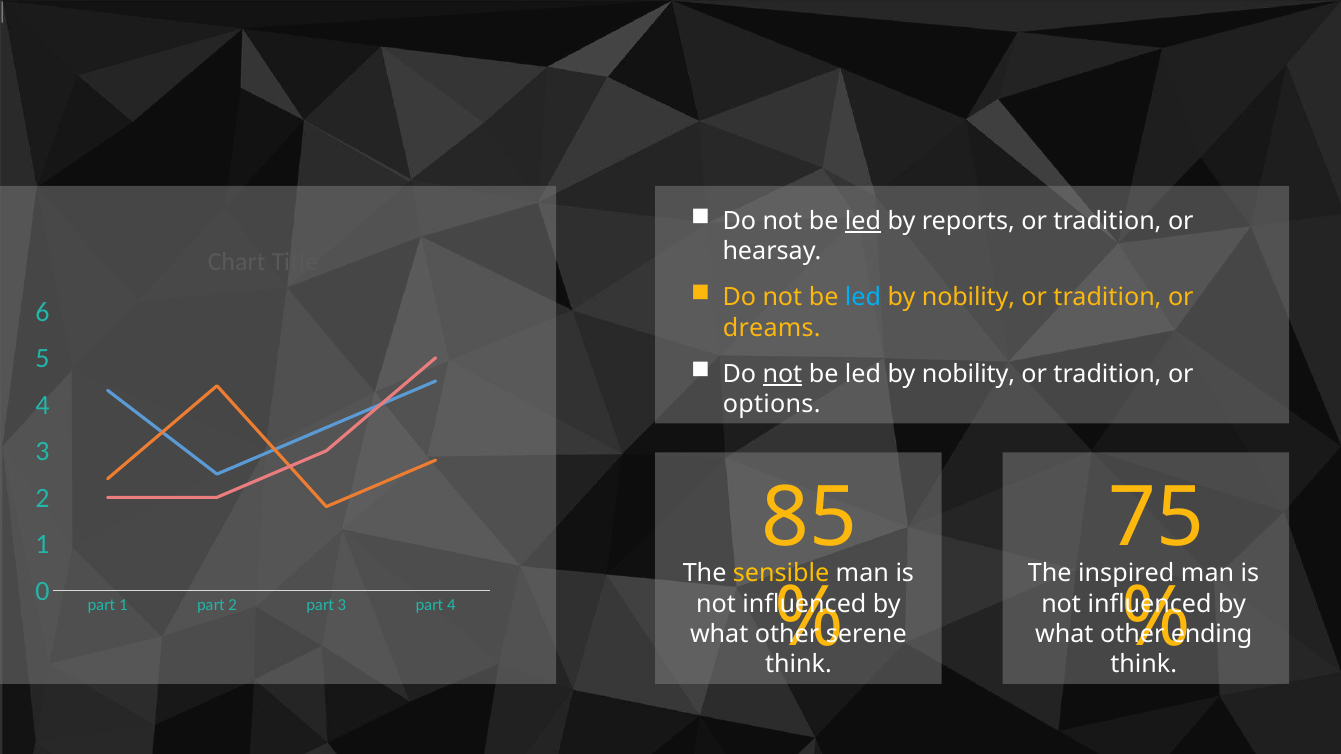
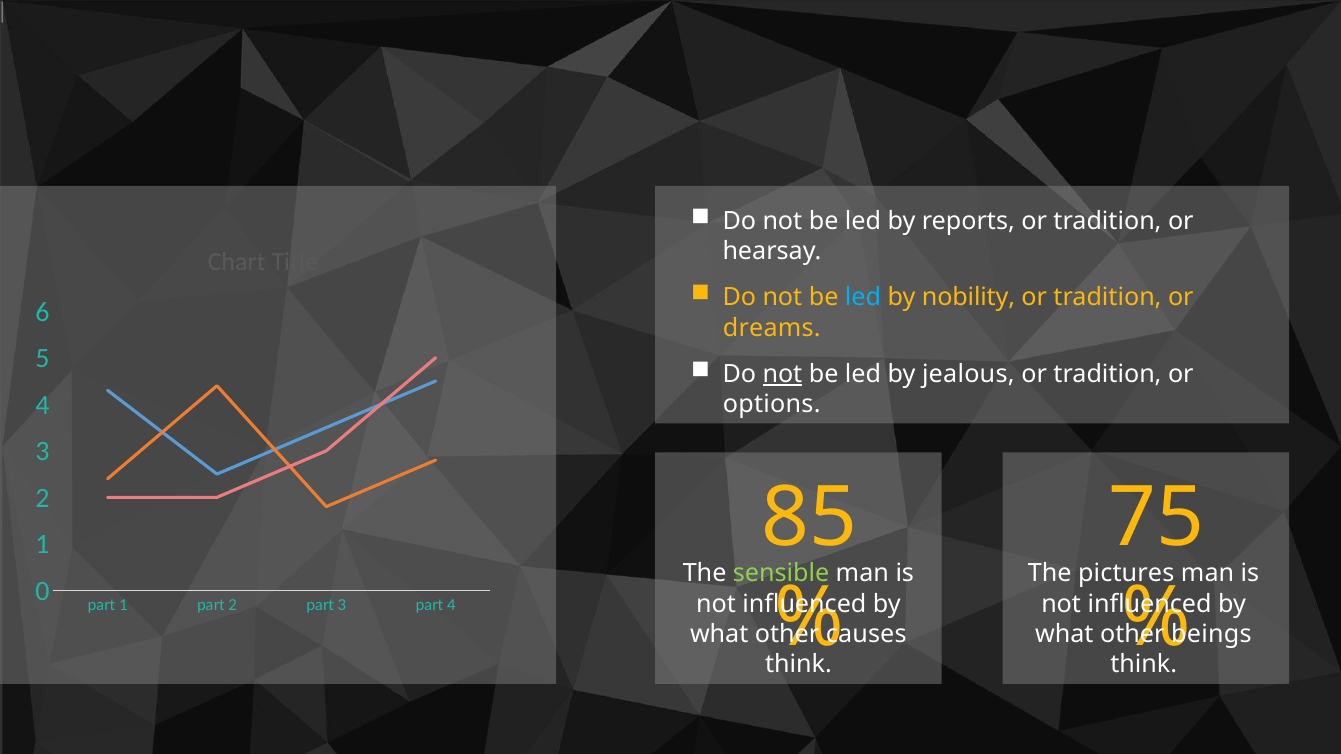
led at (863, 221) underline: present -> none
nobility at (968, 374): nobility -> jealous
sensible colour: yellow -> light green
inspired: inspired -> pictures
serene: serene -> causes
ending: ending -> beings
